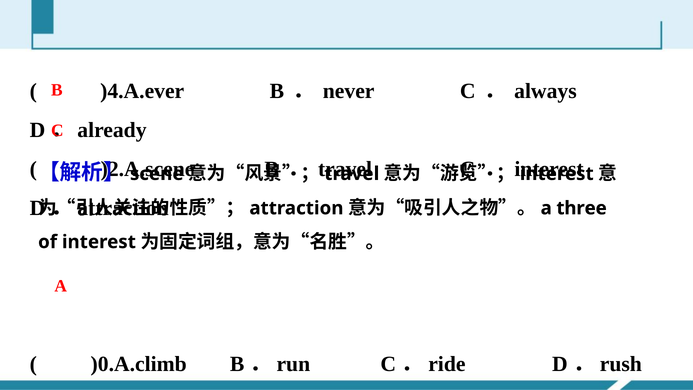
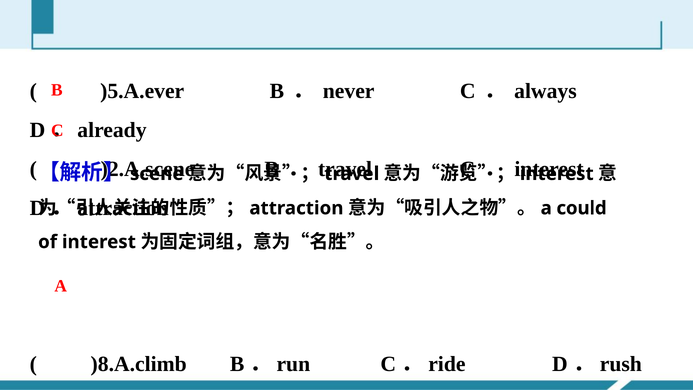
)4.A.ever: )4.A.ever -> )5.A.ever
three: three -> could
)0.A.climb: )0.A.climb -> )8.A.climb
